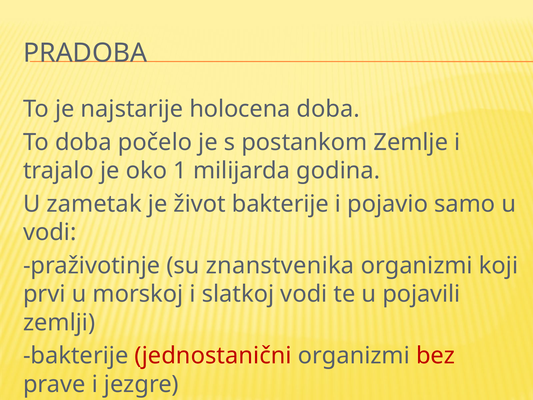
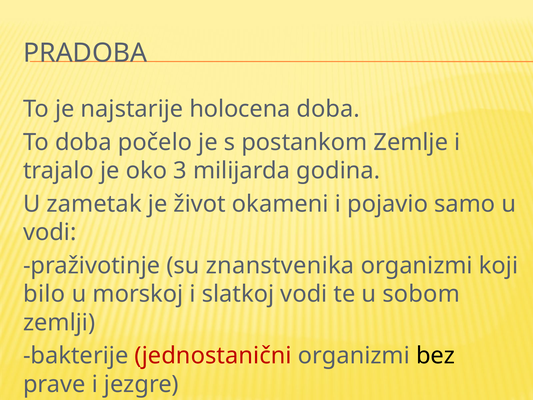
1: 1 -> 3
život bakterije: bakterije -> okameni
prvi: prvi -> bilo
pojavili: pojavili -> sobom
bez colour: red -> black
